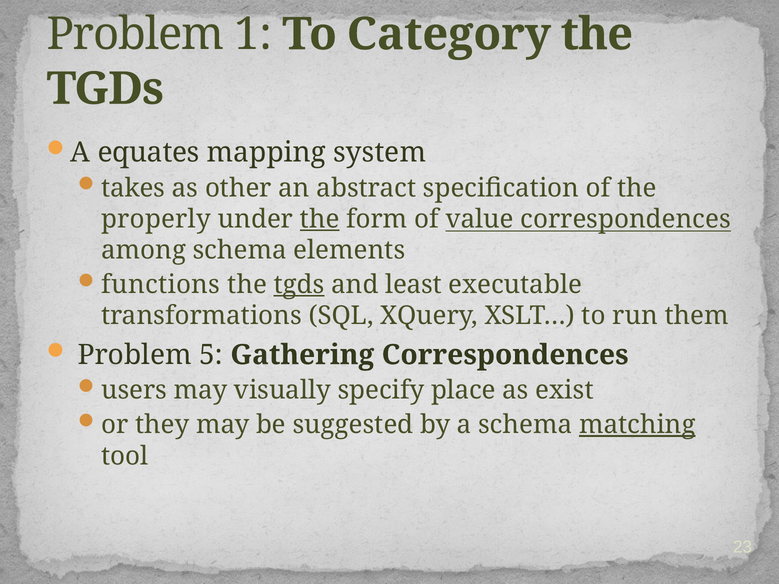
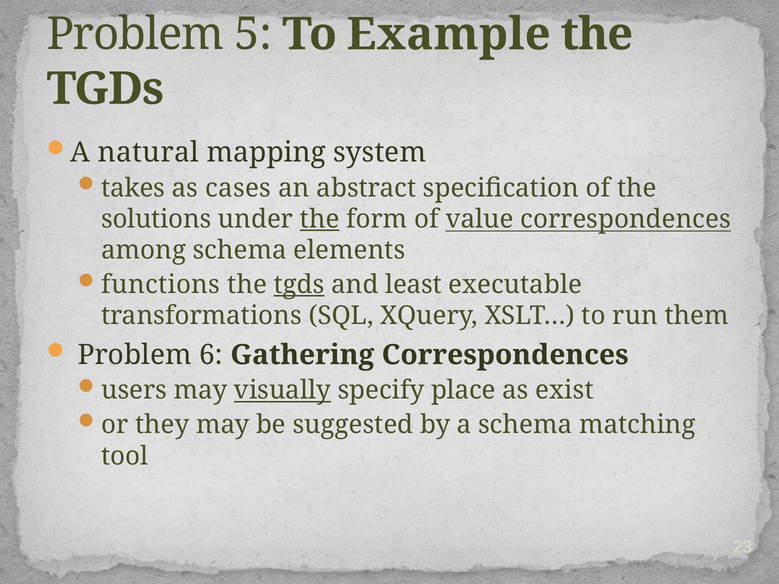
1: 1 -> 5
Category: Category -> Example
equates: equates -> natural
other: other -> cases
properly: properly -> solutions
5: 5 -> 6
visually underline: none -> present
matching underline: present -> none
